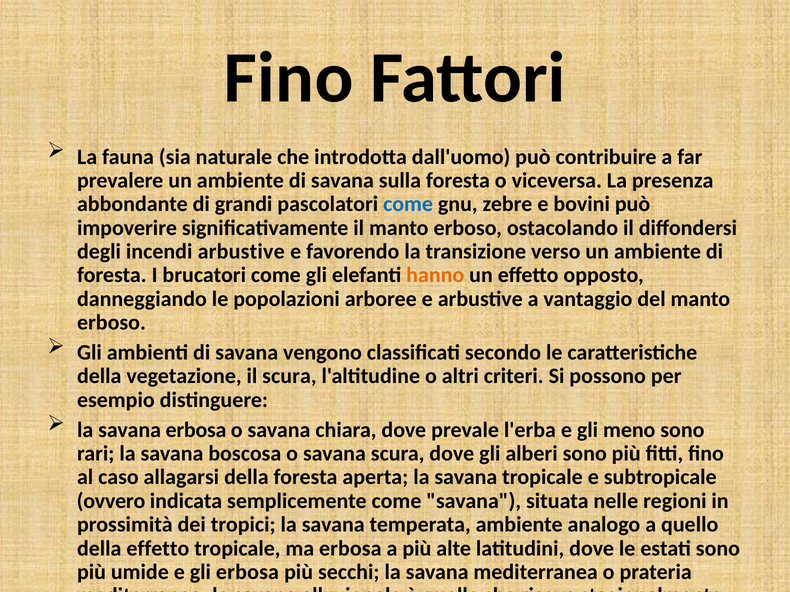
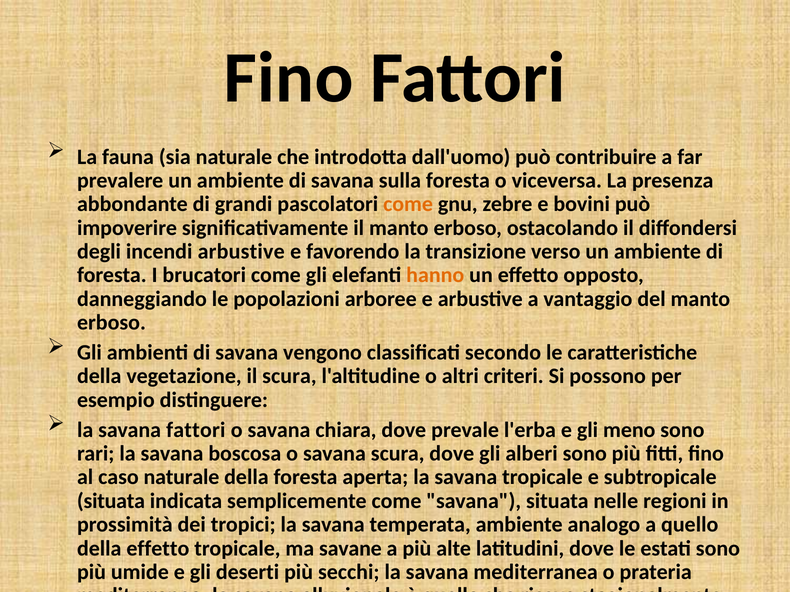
come at (408, 204) colour: blue -> orange
savana erbosa: erbosa -> fattori
caso allagarsi: allagarsi -> naturale
ovvero at (111, 501): ovvero -> situata
ma erbosa: erbosa -> savane
gli erbosa: erbosa -> deserti
